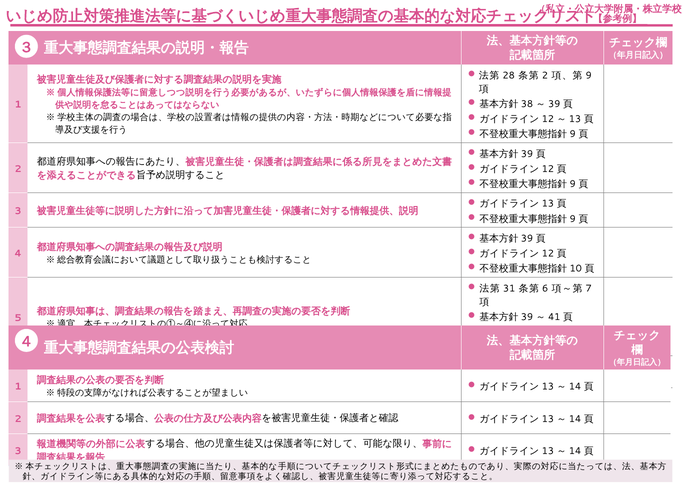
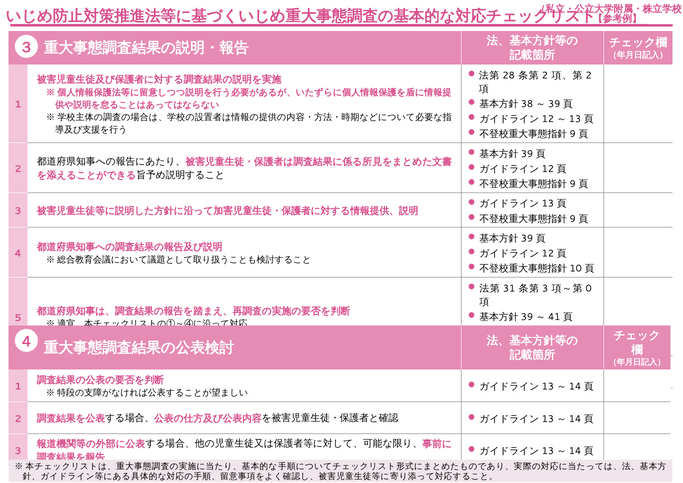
9 at (589, 75): 9 -> 2
6 at (545, 288): 6 -> 3
7: 7 -> 0
